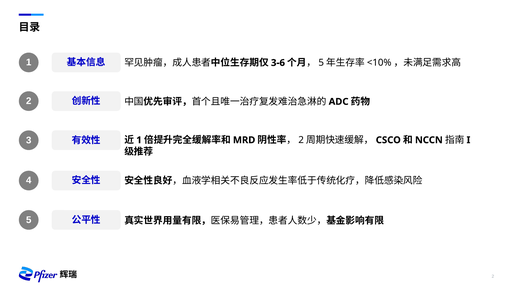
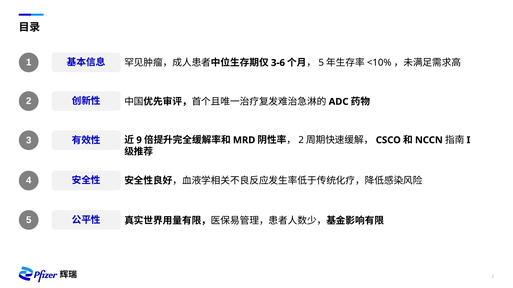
1 at (139, 140): 1 -> 9
